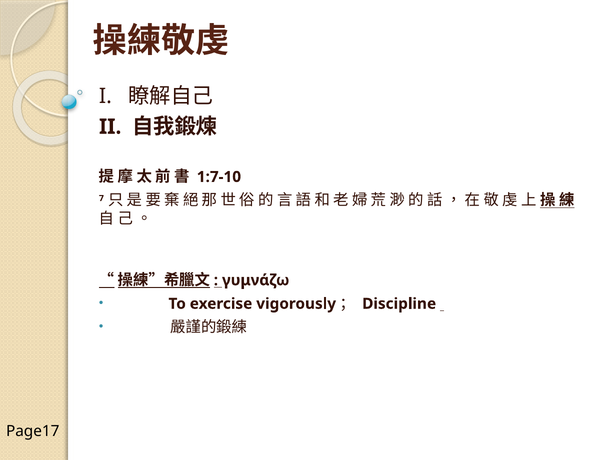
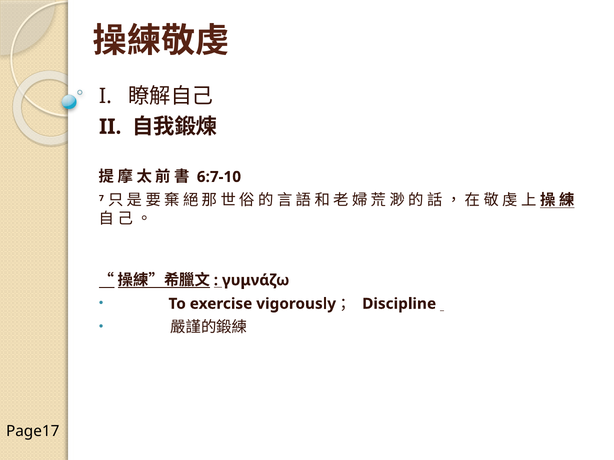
1:7-10: 1:7-10 -> 6:7-10
